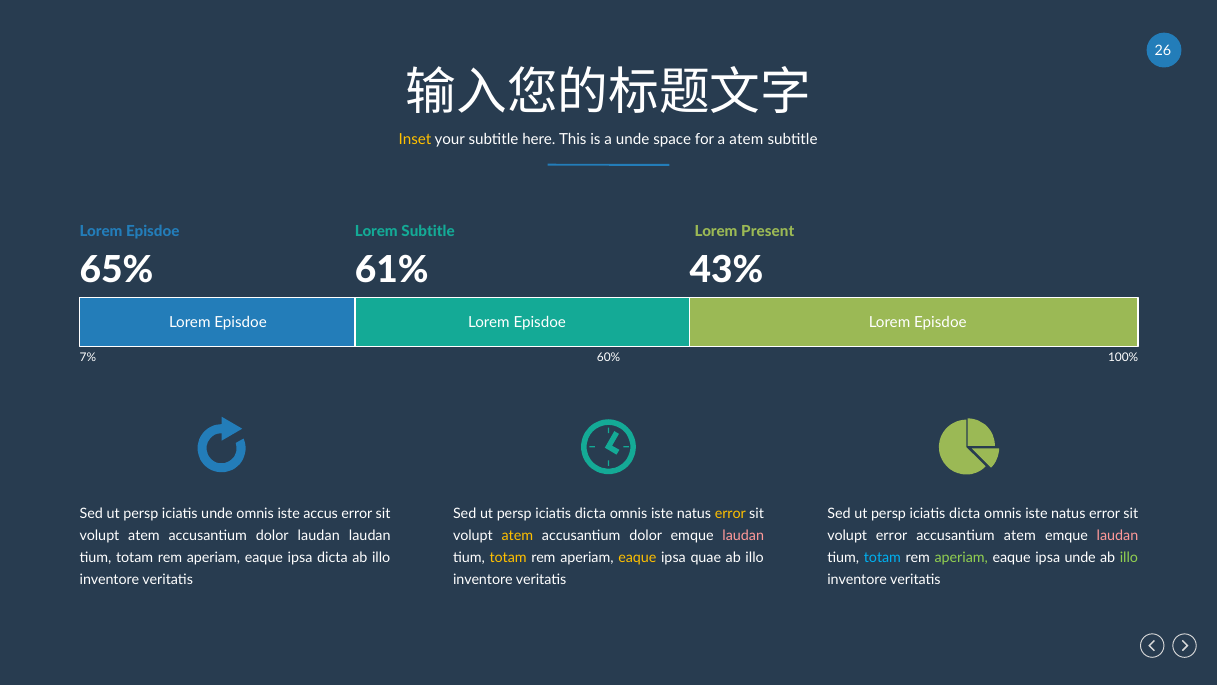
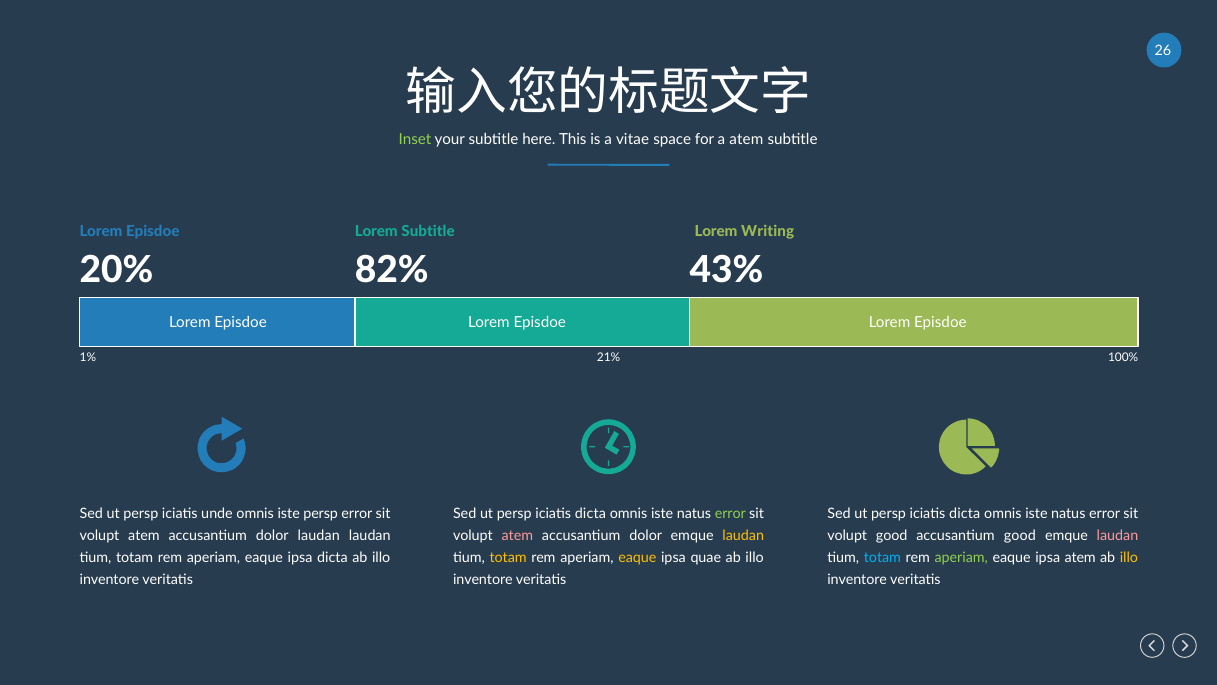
Inset colour: yellow -> light green
a unde: unde -> vitae
Present: Present -> Writing
65%: 65% -> 20%
61%: 61% -> 82%
7%: 7% -> 1%
60%: 60% -> 21%
iste accus: accus -> persp
error at (730, 514) colour: yellow -> light green
atem at (517, 536) colour: yellow -> pink
laudan at (743, 536) colour: pink -> yellow
volupt error: error -> good
accusantium atem: atem -> good
ipsa unde: unde -> atem
illo at (1129, 558) colour: light green -> yellow
